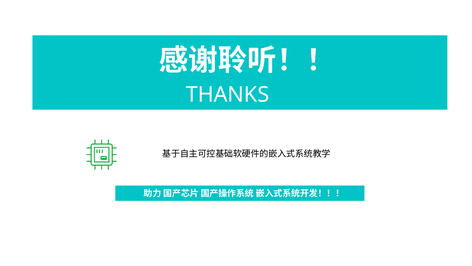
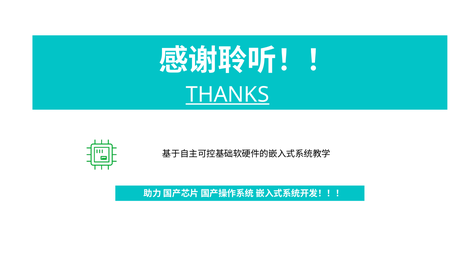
THANKS underline: none -> present
